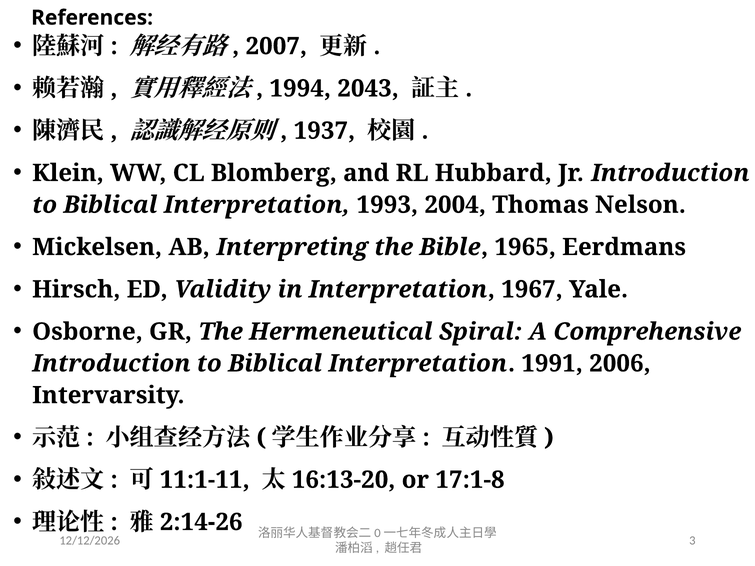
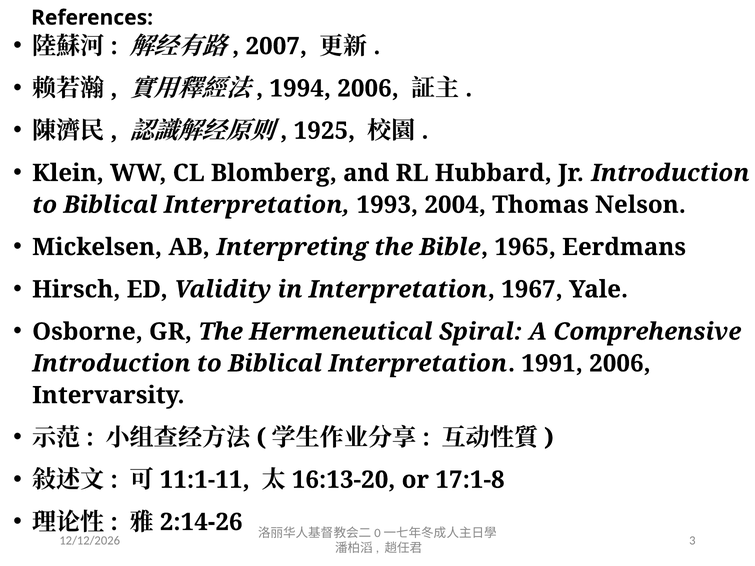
1994 2043: 2043 -> 2006
1937: 1937 -> 1925
